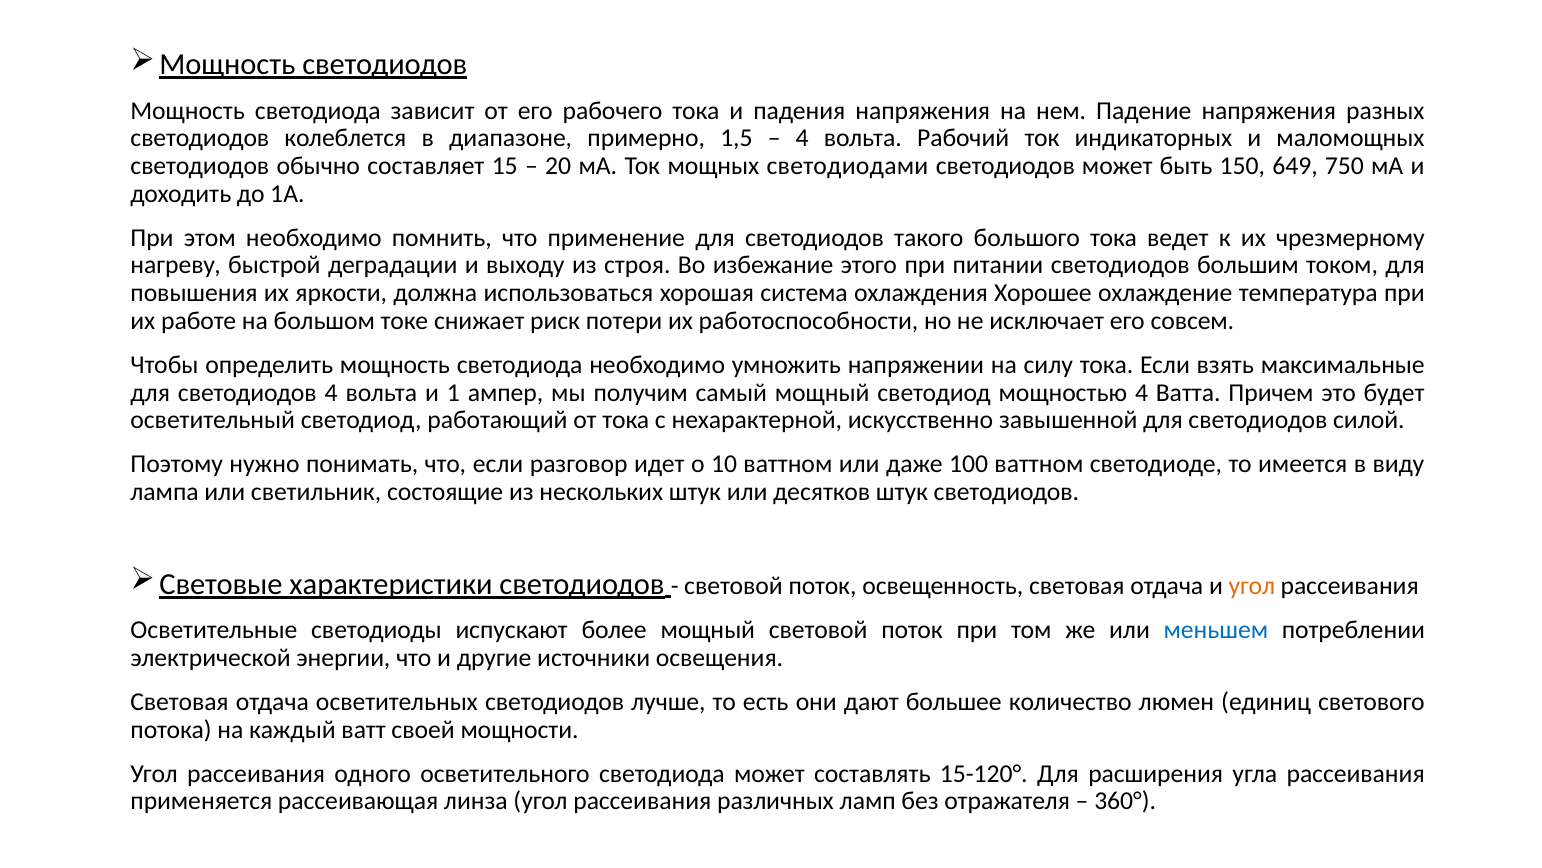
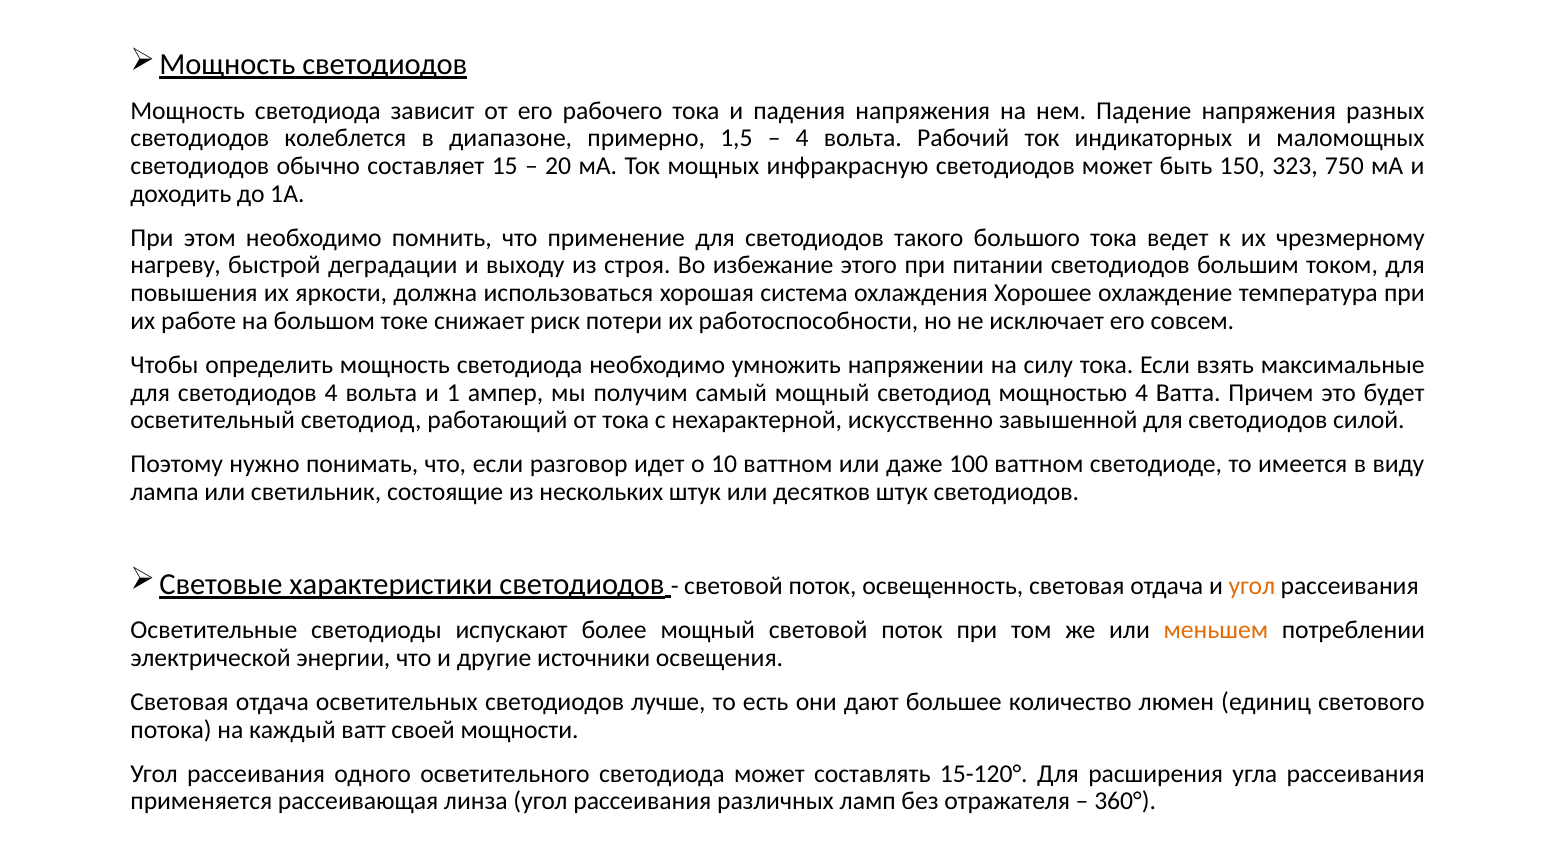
светодиодами: светодиодами -> инфракрасную
649: 649 -> 323
меньшем colour: blue -> orange
